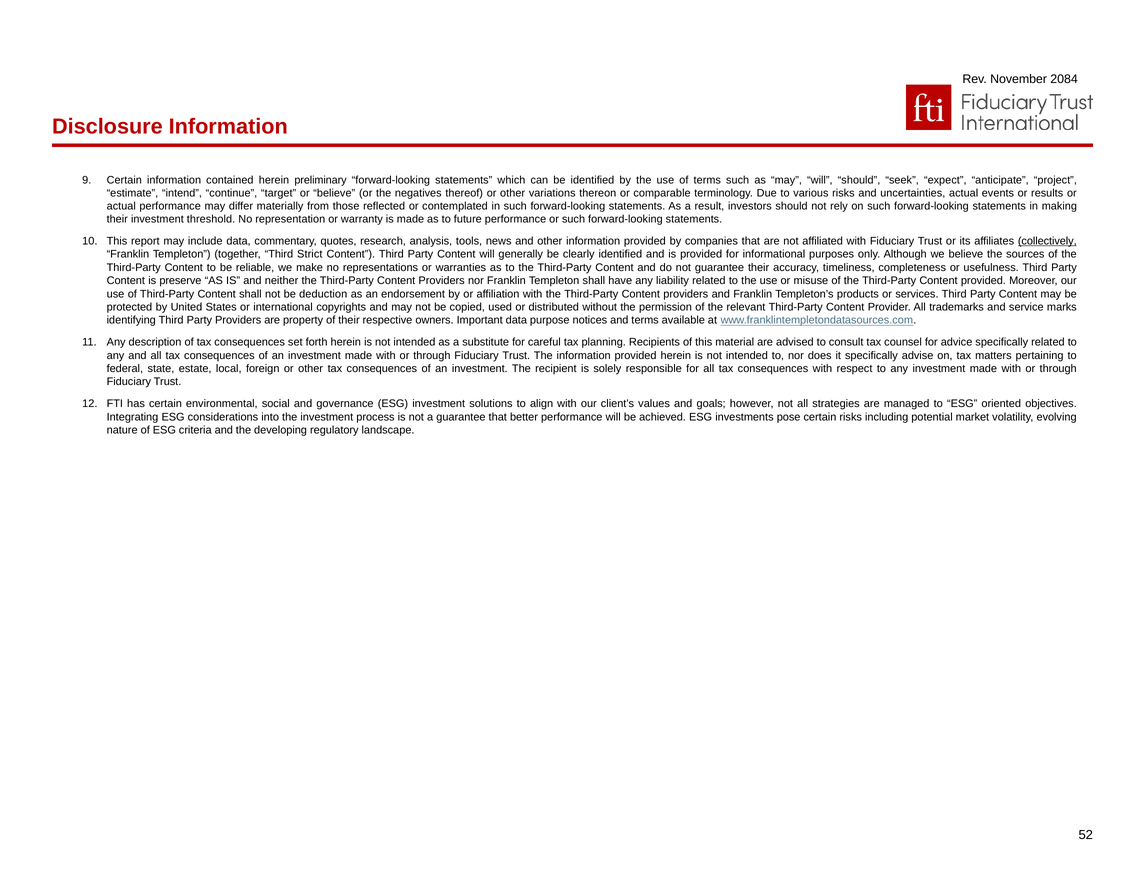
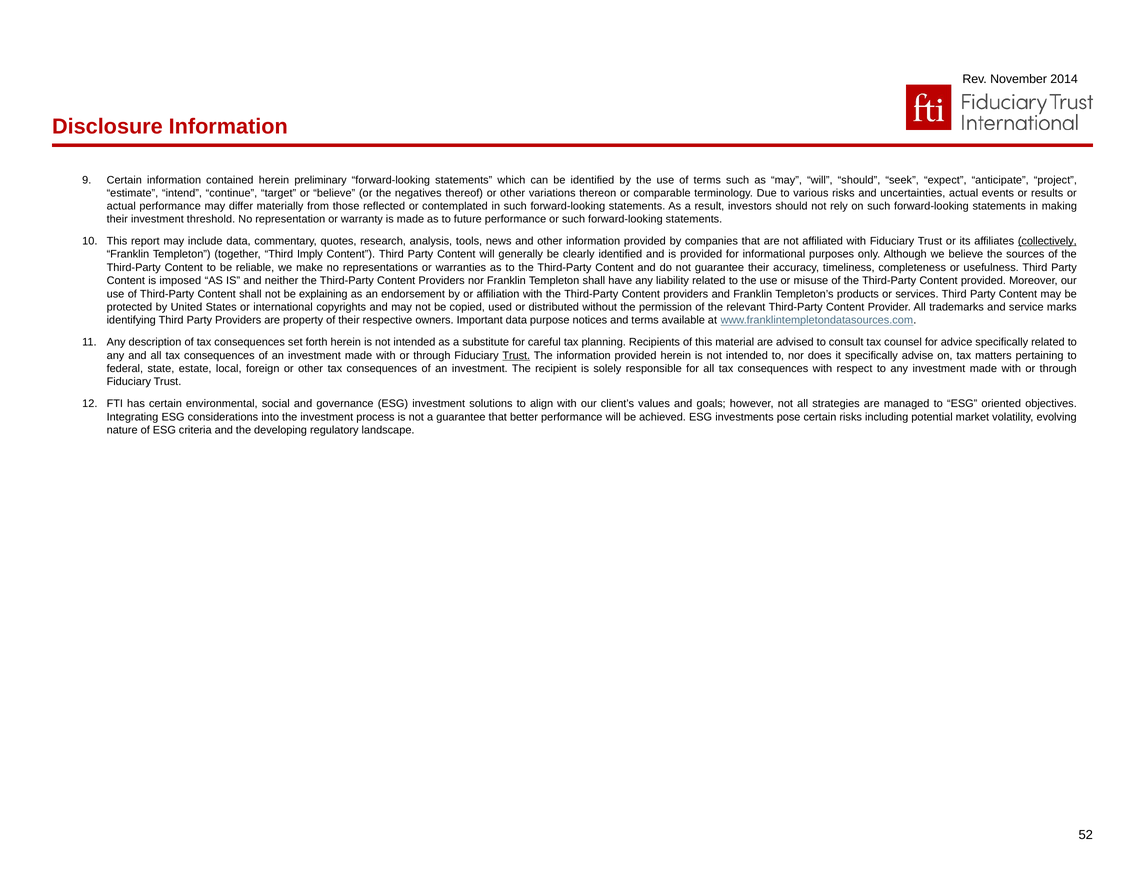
2084: 2084 -> 2014
Strict: Strict -> Imply
preserve: preserve -> imposed
deduction: deduction -> explaining
Trust at (516, 355) underline: none -> present
